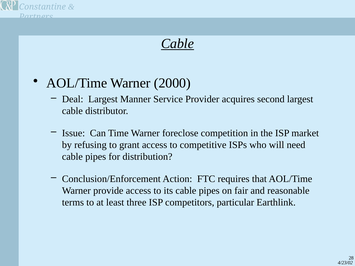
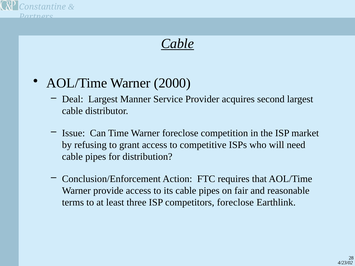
competitors particular: particular -> foreclose
